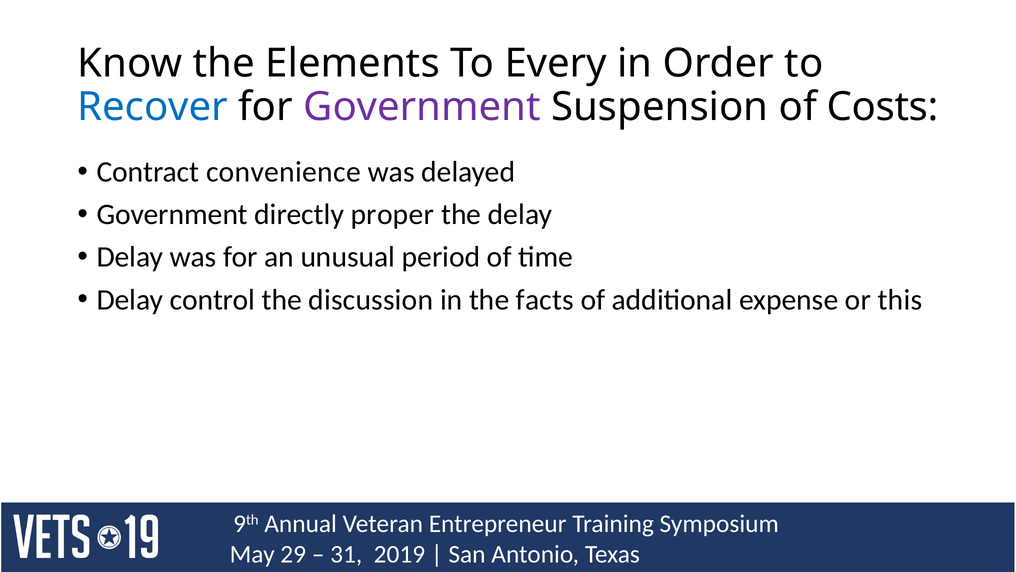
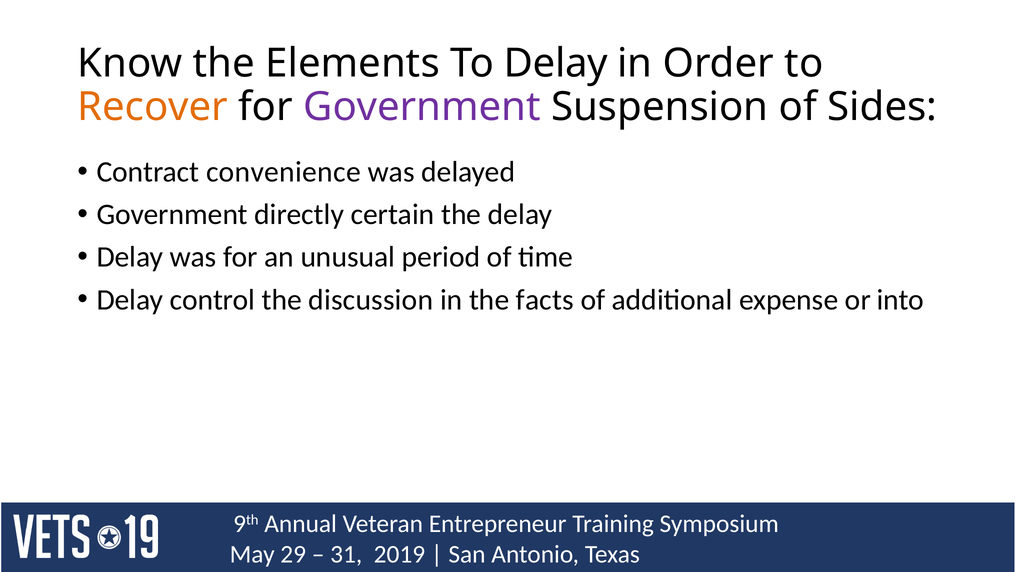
To Every: Every -> Delay
Recover colour: blue -> orange
Costs: Costs -> Sides
proper: proper -> certain
this: this -> into
